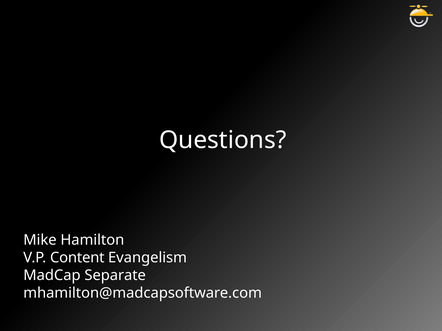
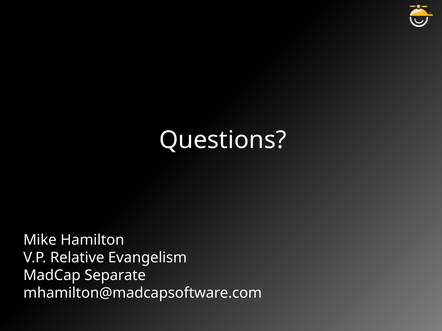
Content: Content -> Relative
